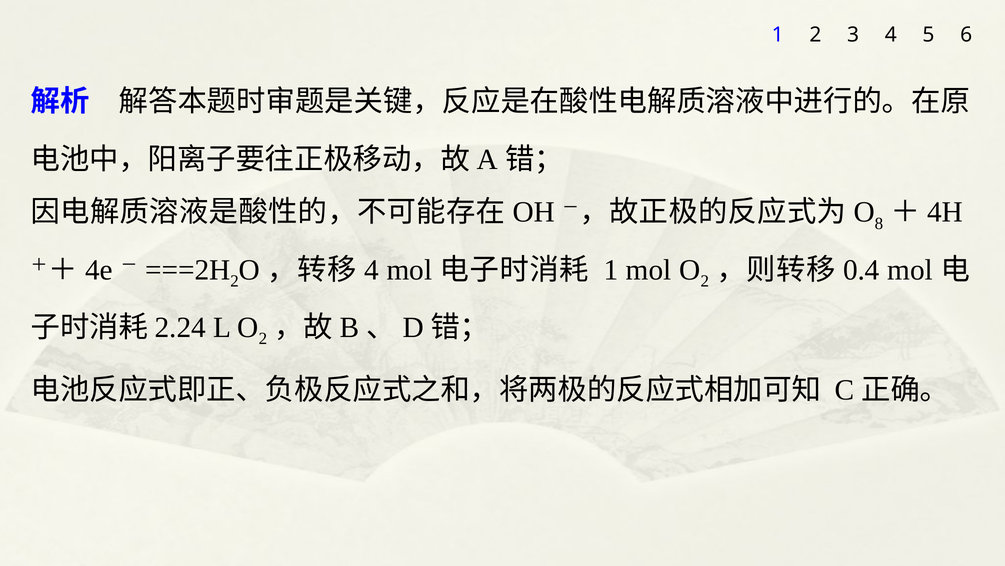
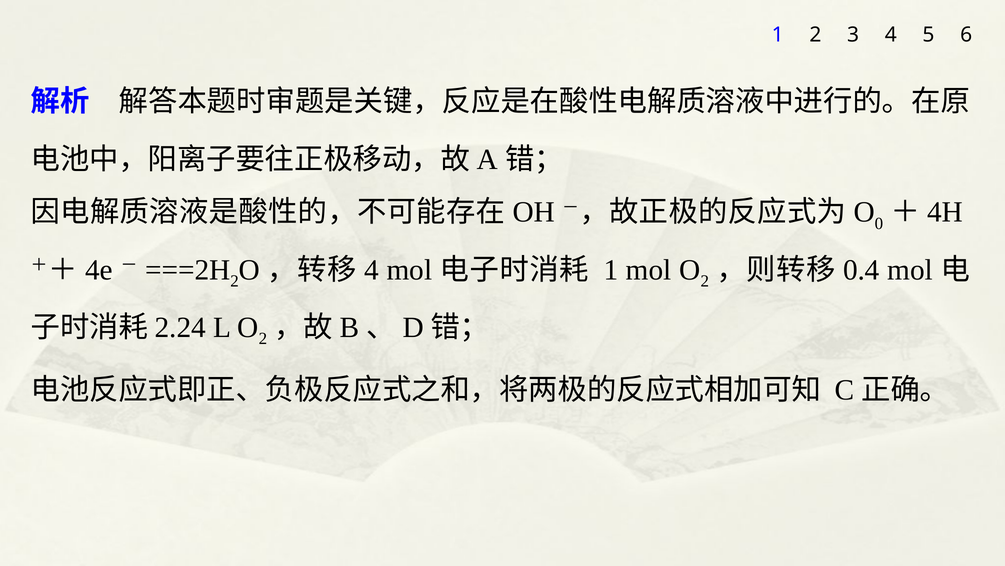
8: 8 -> 0
